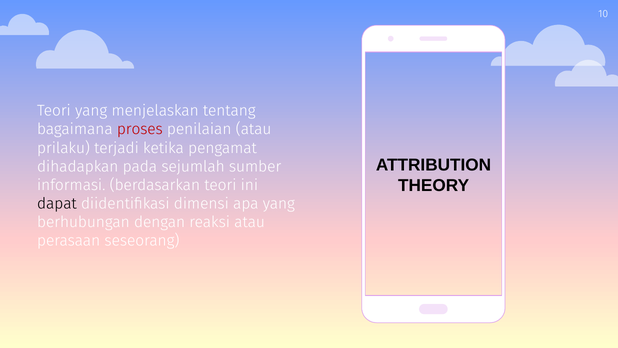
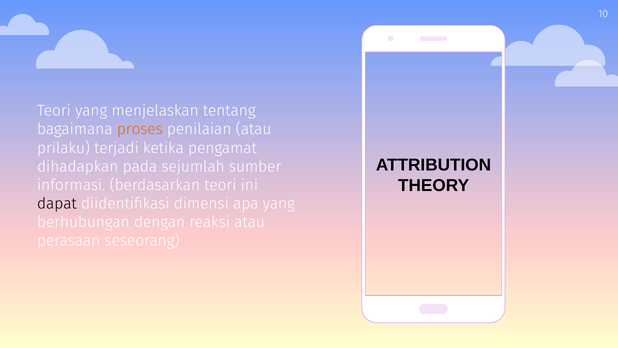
proses colour: red -> orange
